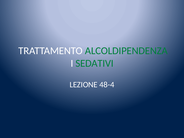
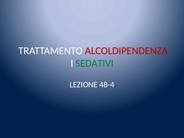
ALCOLDIPENDENZA colour: green -> red
